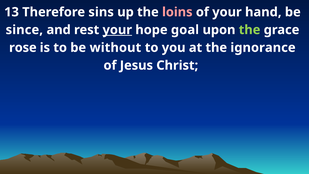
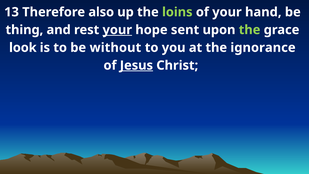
sins: sins -> also
loins colour: pink -> light green
since: since -> thing
goal: goal -> sent
rose: rose -> look
Jesus underline: none -> present
